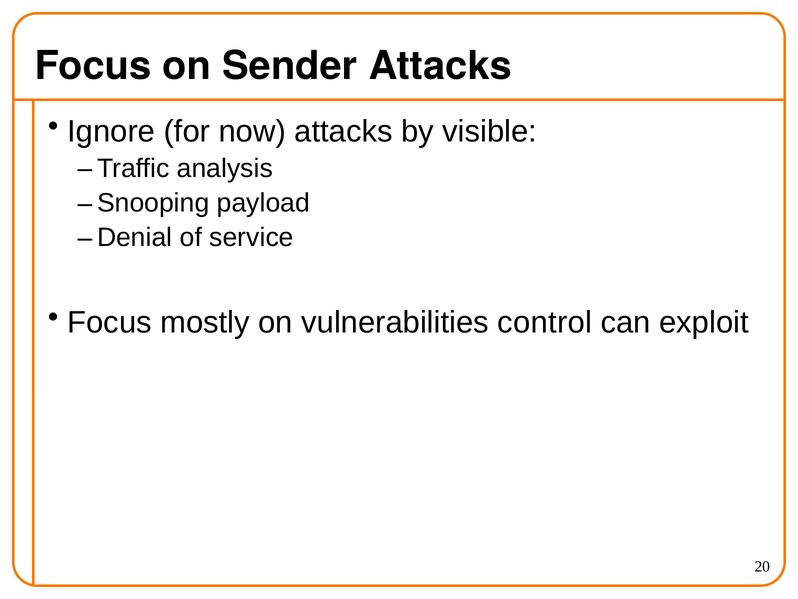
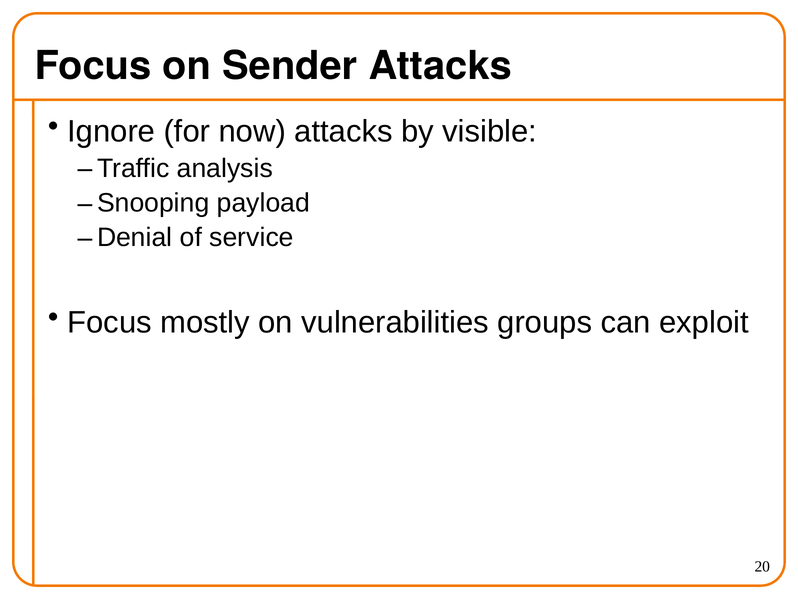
control: control -> groups
